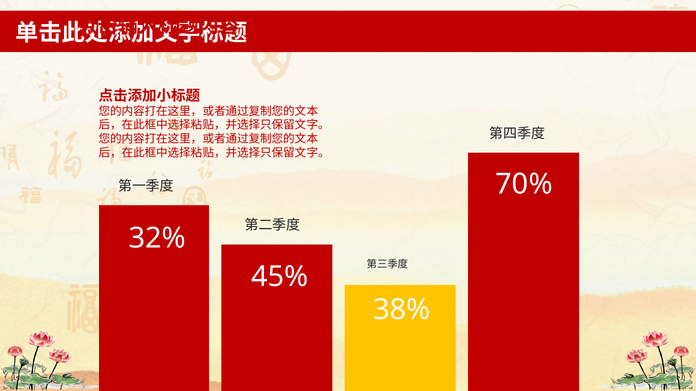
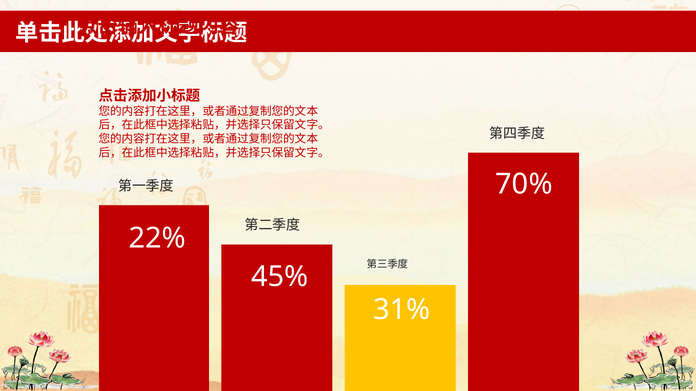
32%: 32% -> 22%
38%: 38% -> 31%
